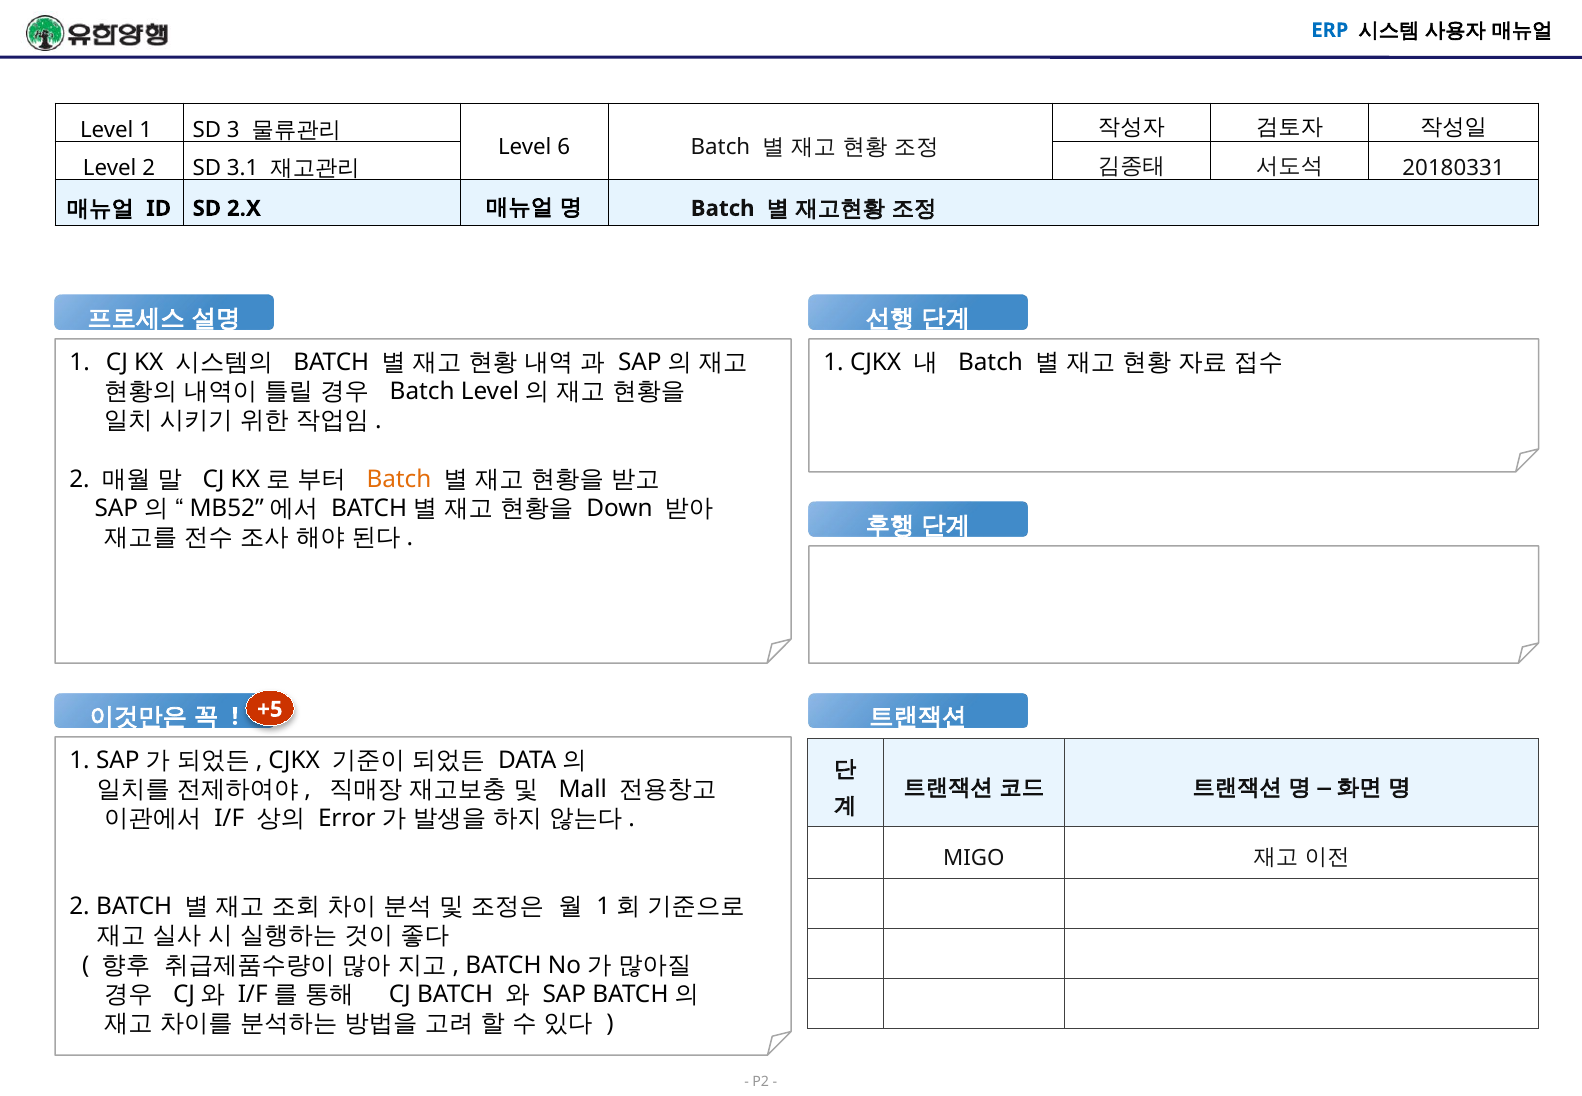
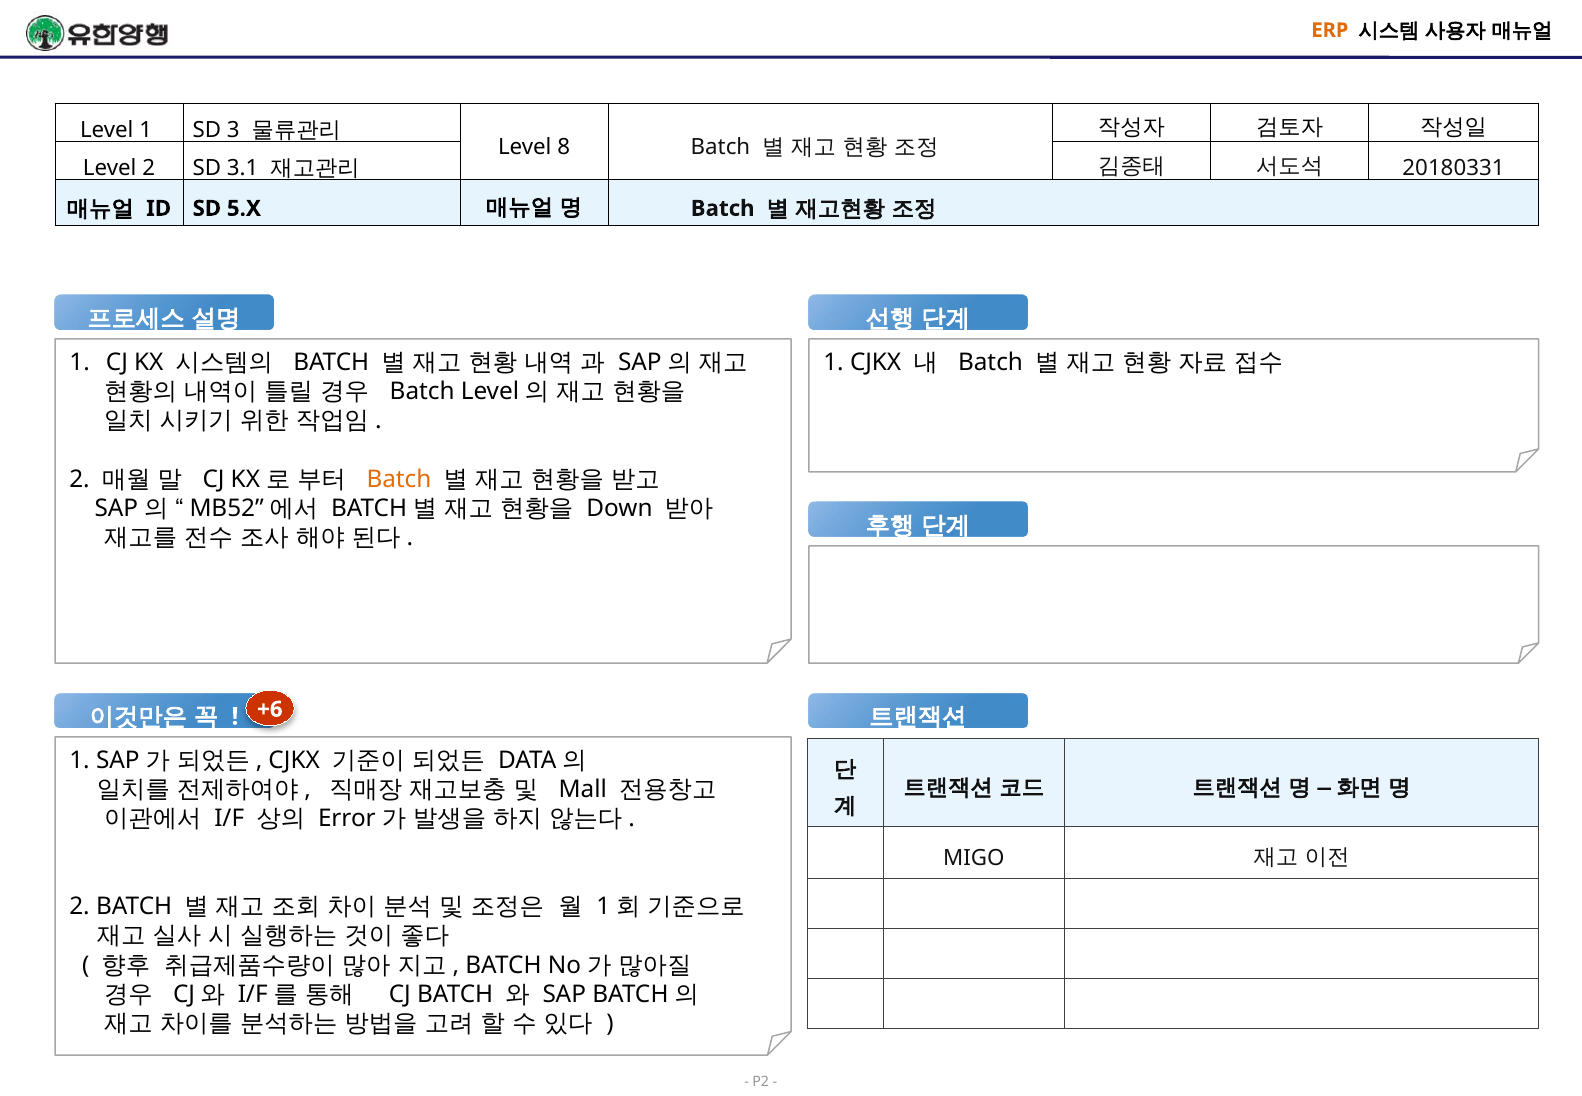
ERP colour: blue -> orange
6: 6 -> 8
2.X: 2.X -> 5.X
+5: +5 -> +6
